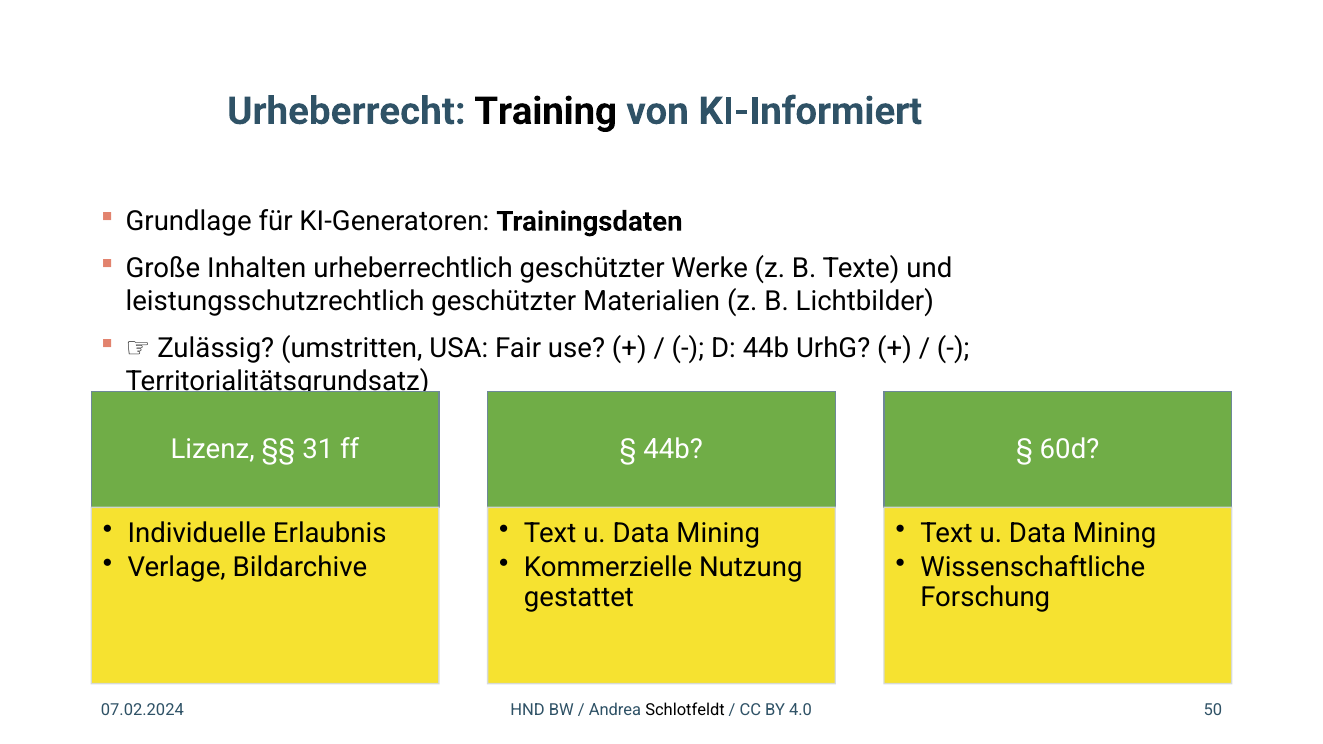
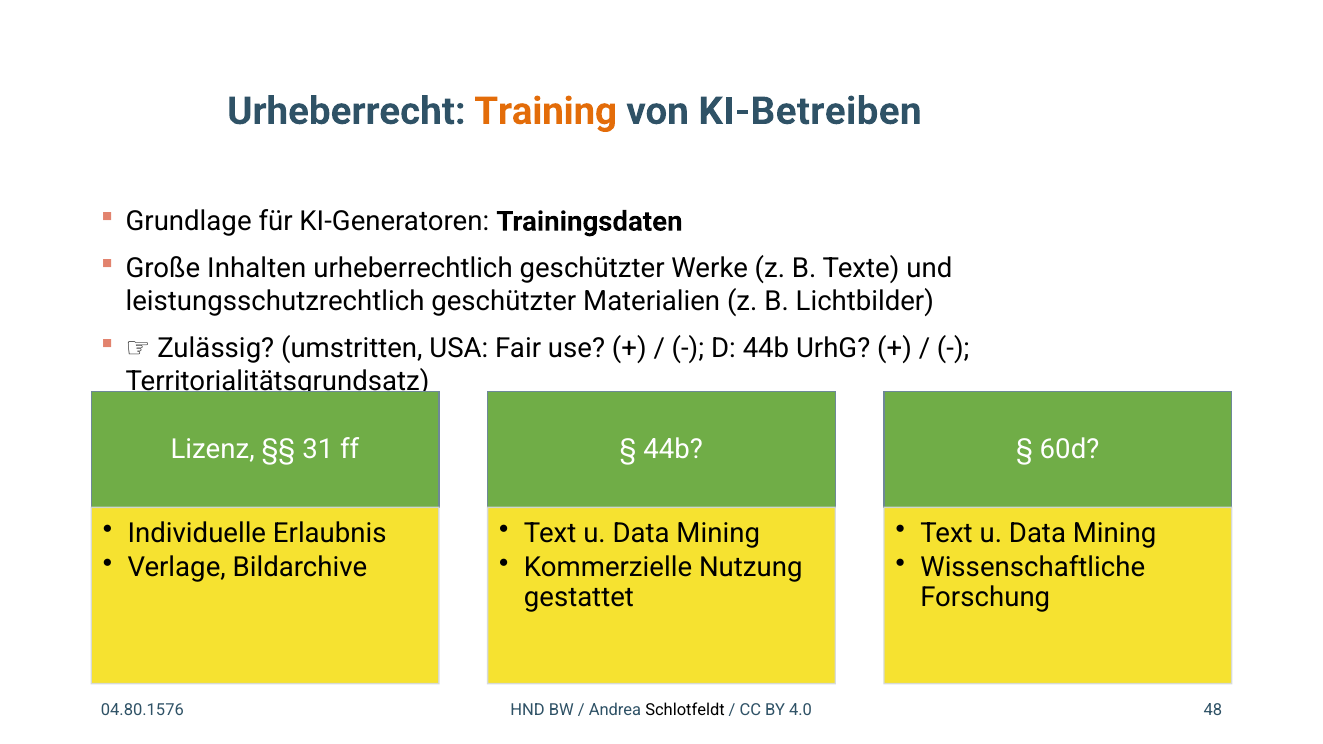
Training colour: black -> orange
KI-Informiert: KI-Informiert -> KI-Betreiben
07.02.2024: 07.02.2024 -> 04.80.1576
50: 50 -> 48
